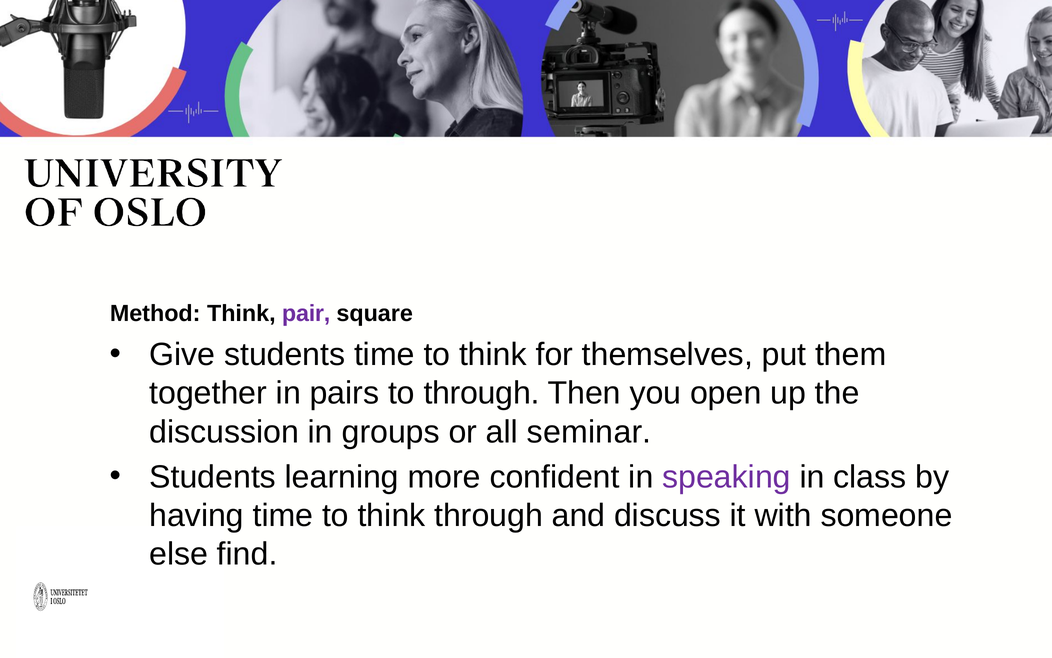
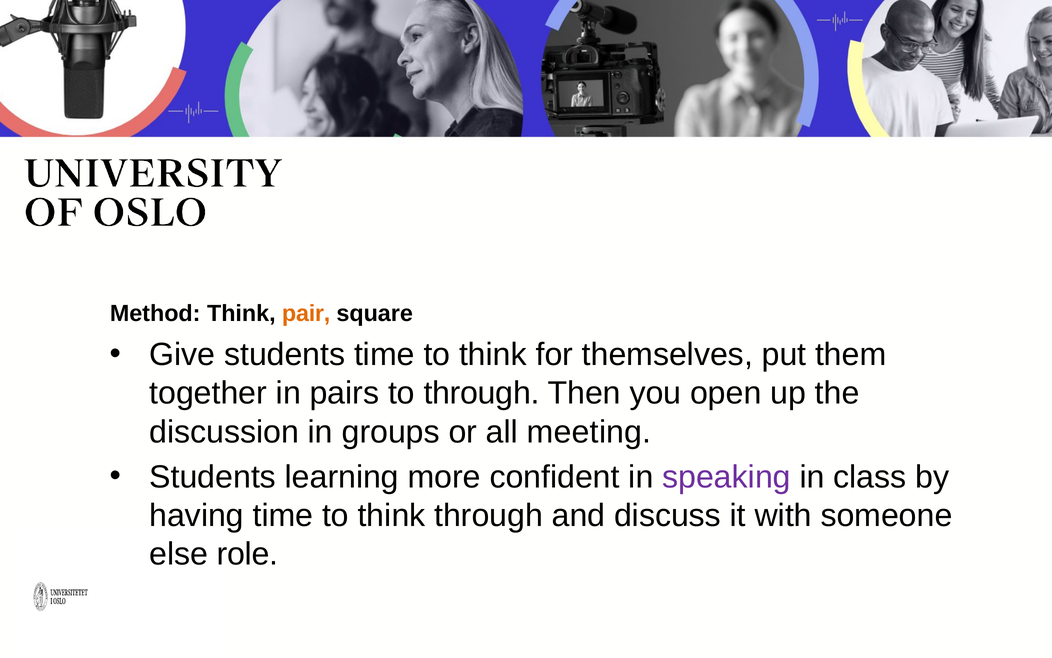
pair colour: purple -> orange
seminar: seminar -> meeting
find: find -> role
